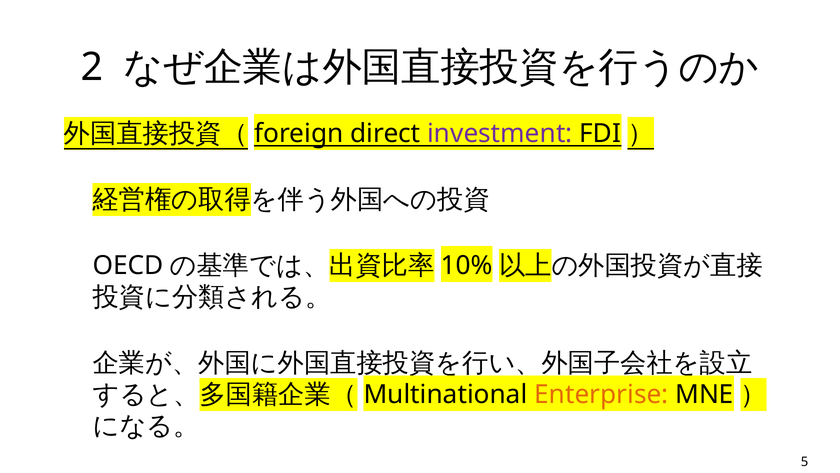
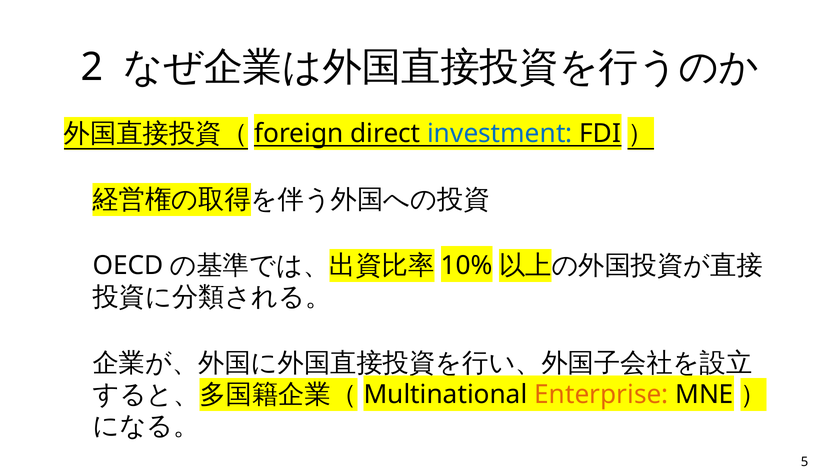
investment colour: purple -> blue
